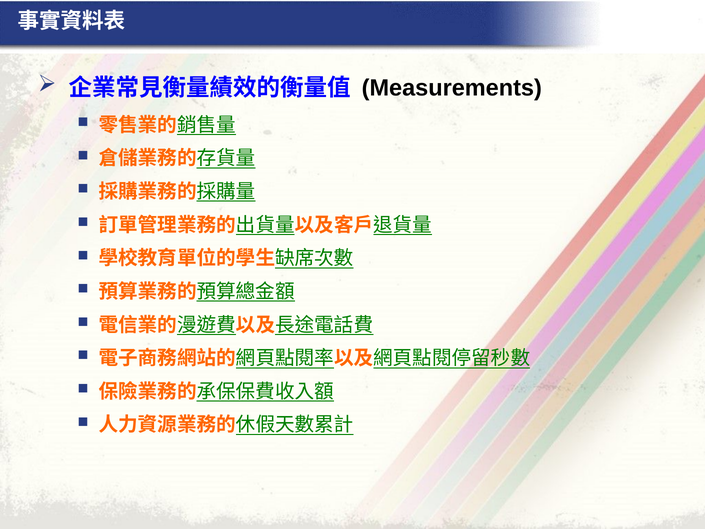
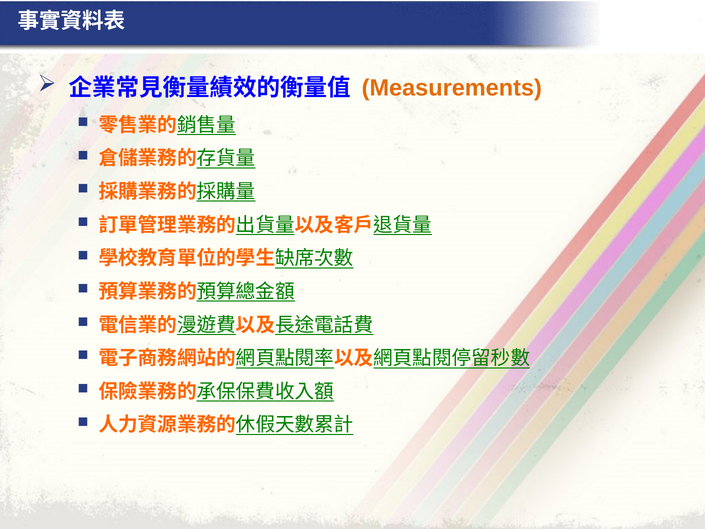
Measurements colour: black -> orange
